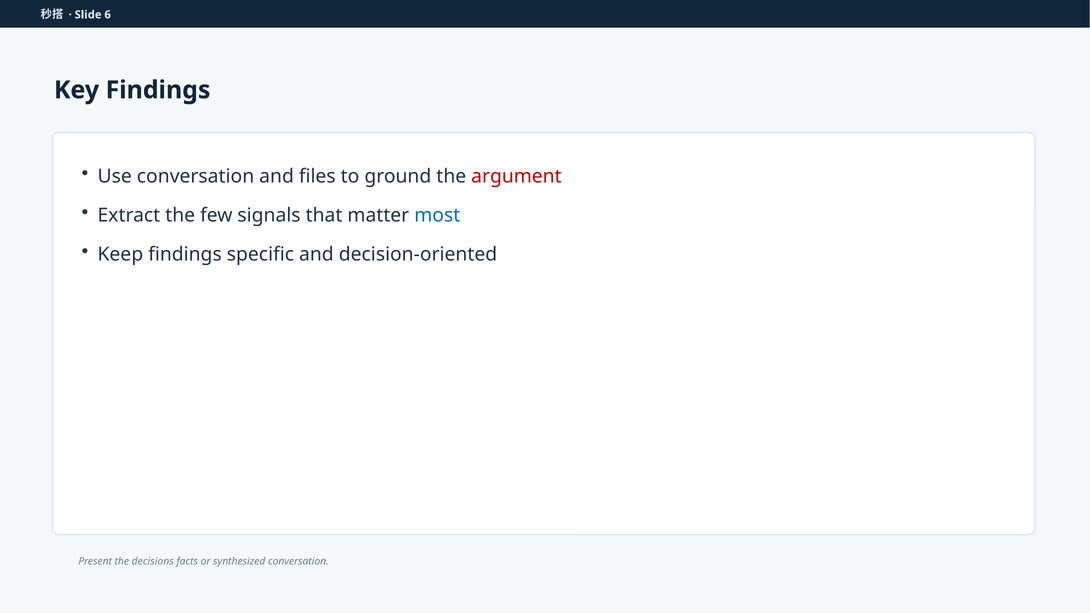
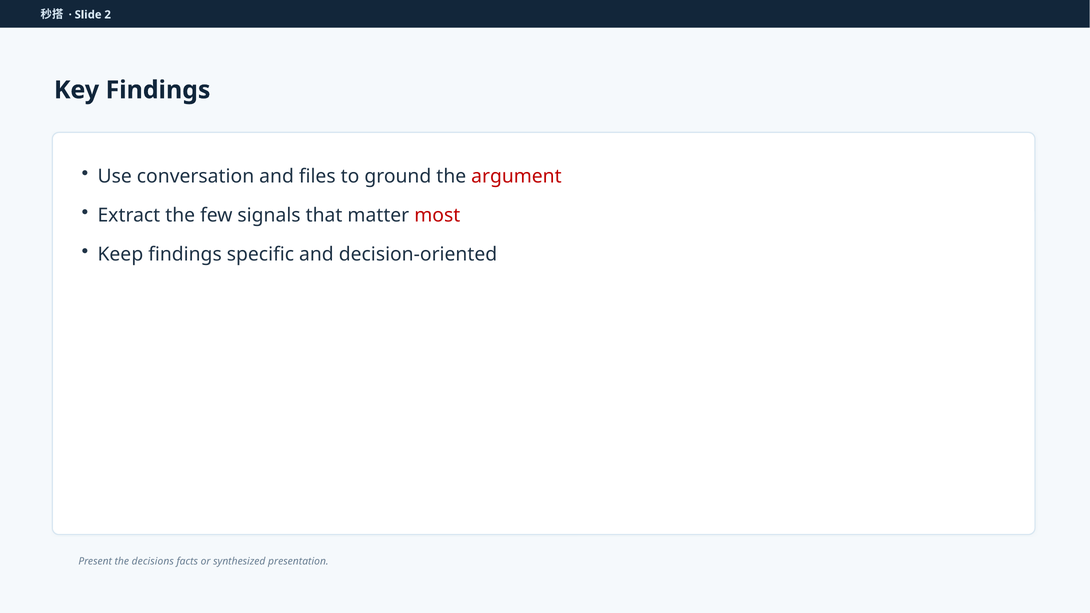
6: 6 -> 2
most colour: blue -> red
synthesized conversation: conversation -> presentation
